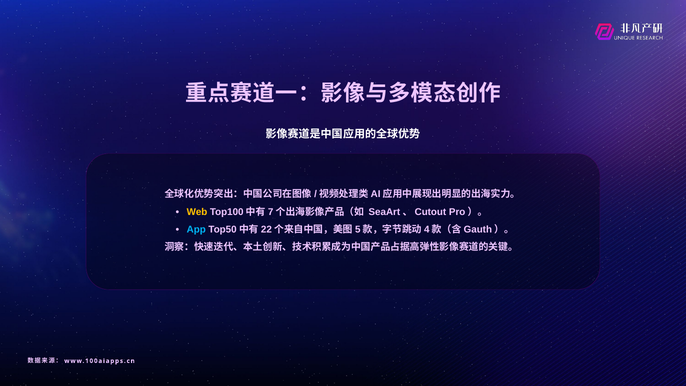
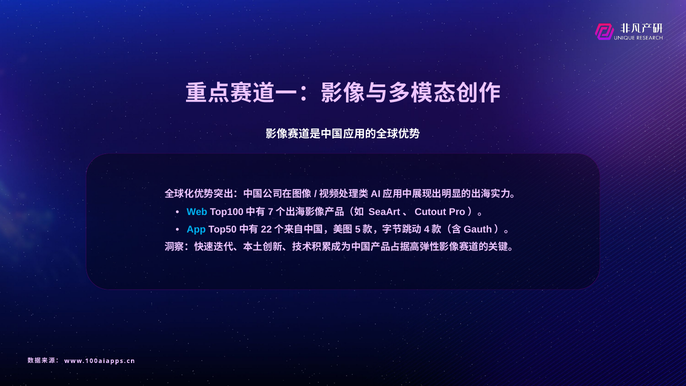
Web colour: yellow -> light blue
